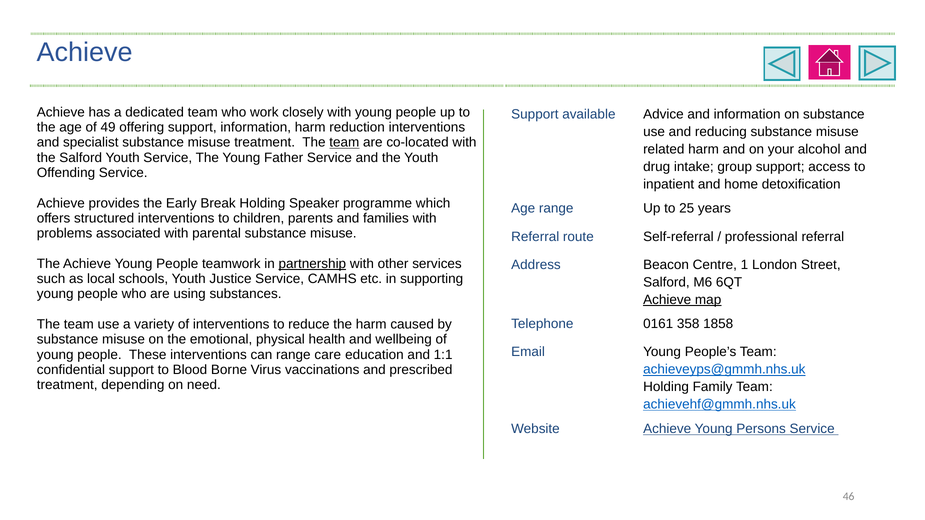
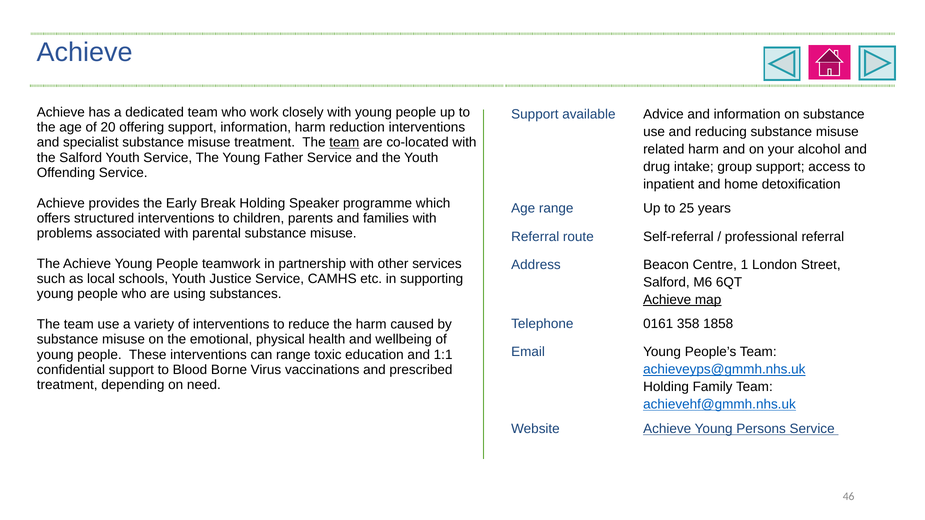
49: 49 -> 20
partnership underline: present -> none
care: care -> toxic
